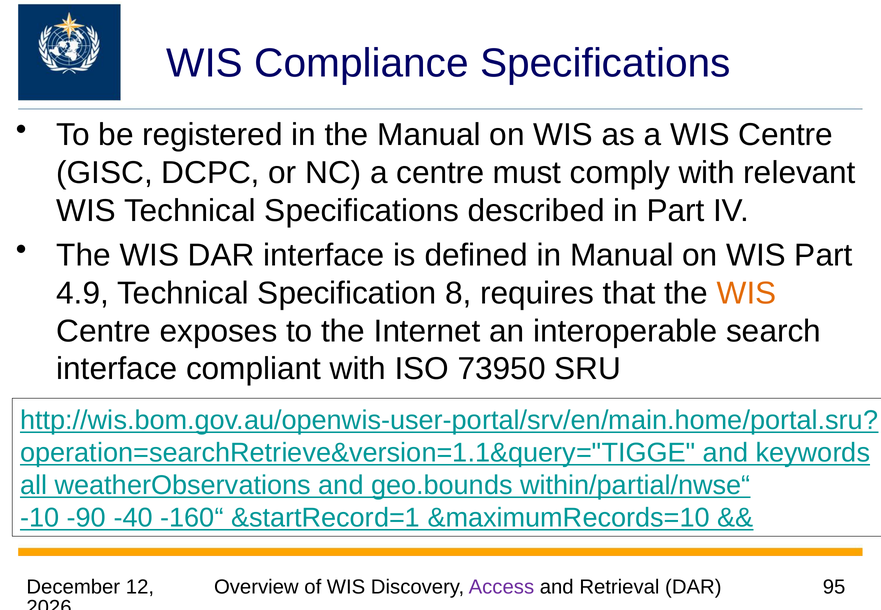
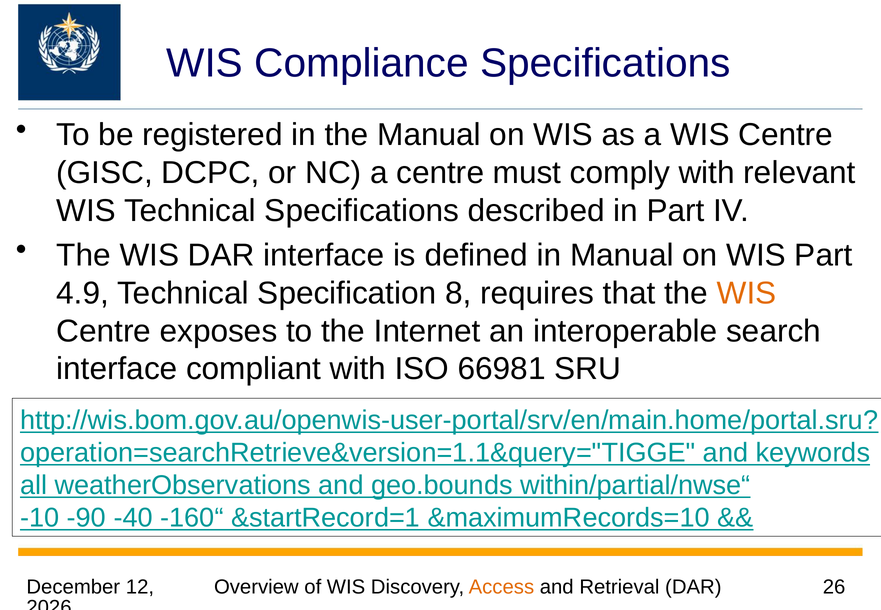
73950: 73950 -> 66981
Access colour: purple -> orange
95: 95 -> 26
